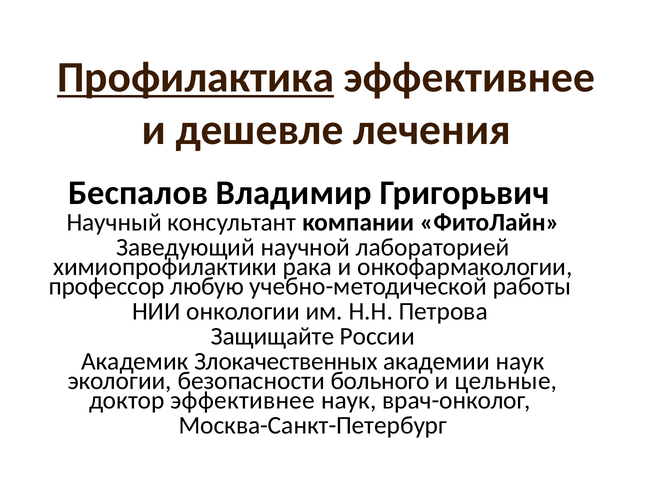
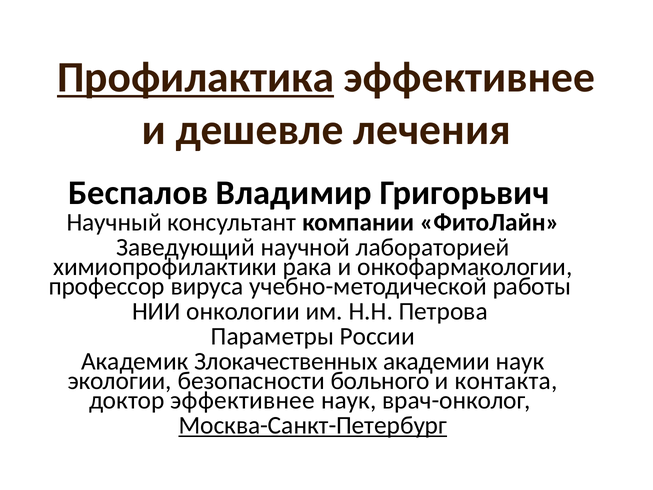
любую: любую -> вируса
Защищайте: Защищайте -> Параметры
цельные: цельные -> контакта
Москва-Санкт-Петербург underline: none -> present
